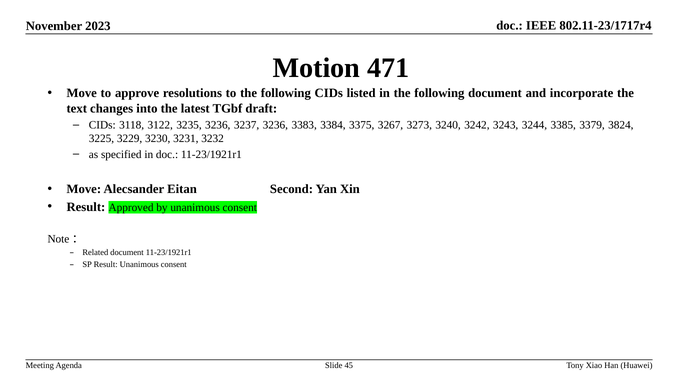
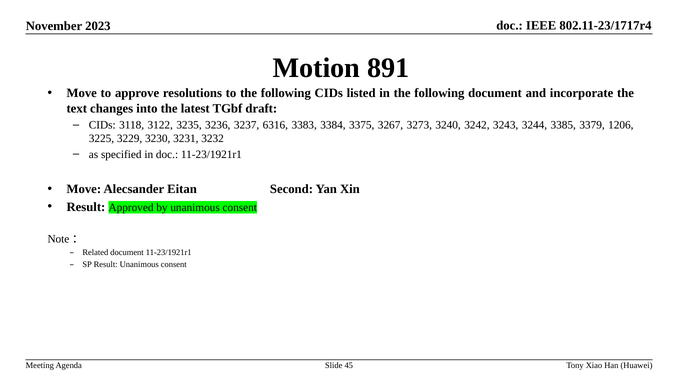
471: 471 -> 891
3237 3236: 3236 -> 6316
3824: 3824 -> 1206
